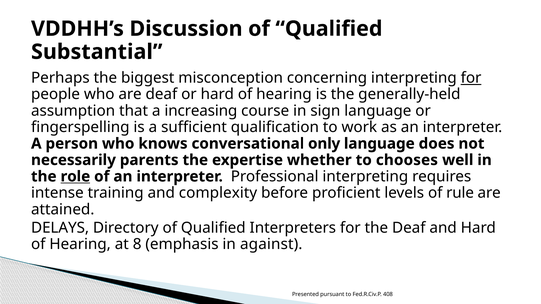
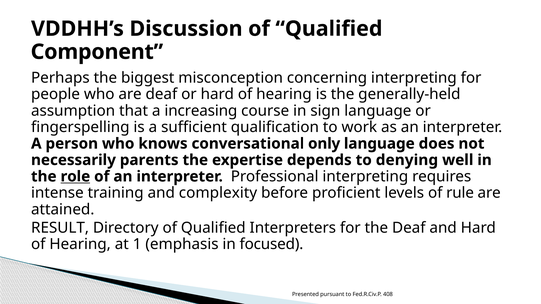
Substantial: Substantial -> Component
for at (471, 78) underline: present -> none
whether: whether -> depends
chooses: chooses -> denying
DELAYS: DELAYS -> RESULT
8: 8 -> 1
against: against -> focused
